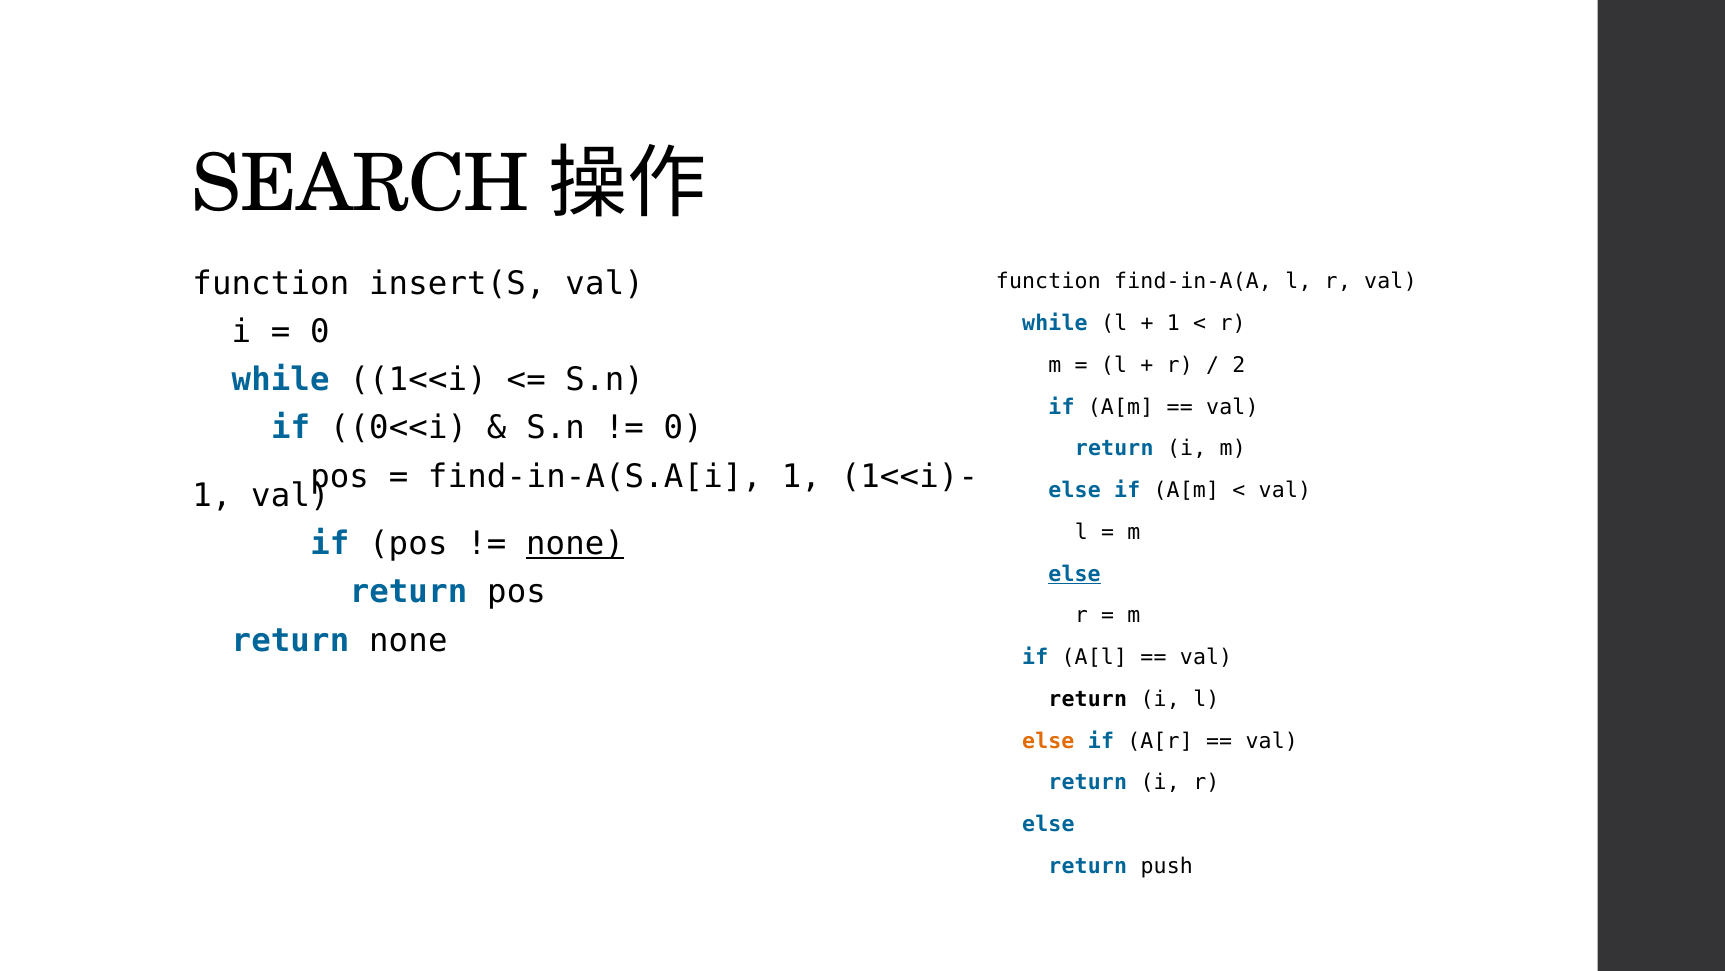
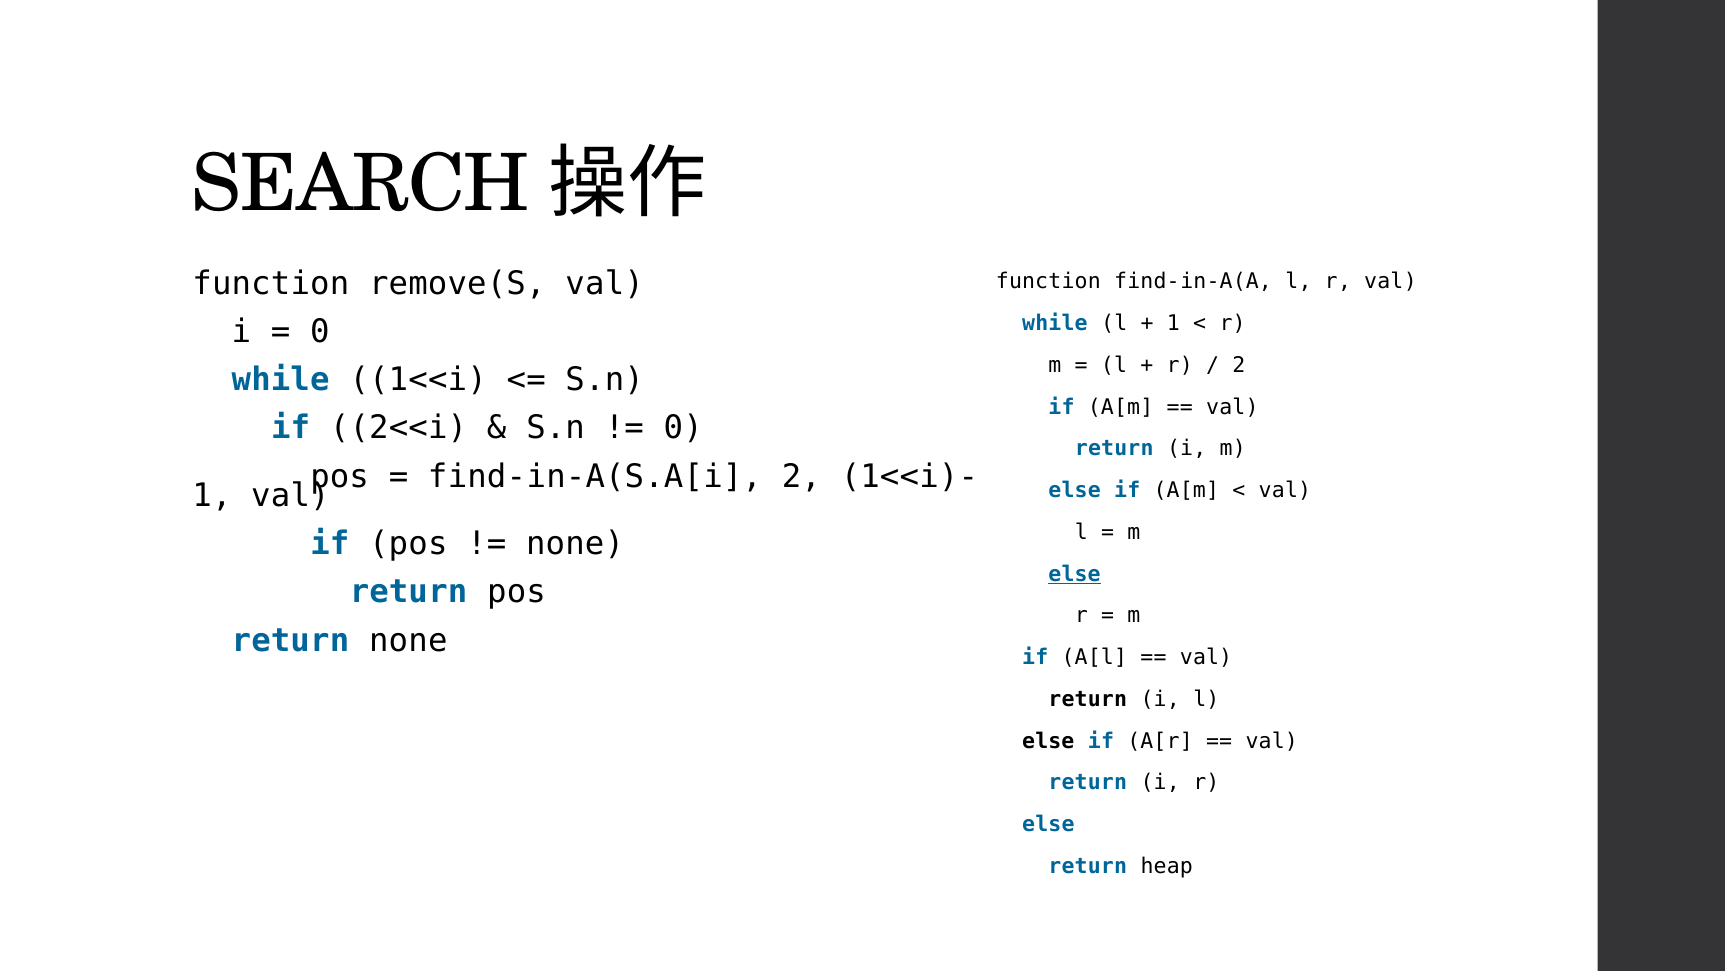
insert(S: insert(S -> remove(S
0<<i: 0<<i -> 2<<i
find-in-A(S.A[i 1: 1 -> 2
none at (575, 544) underline: present -> none
else at (1048, 741) colour: orange -> black
push: push -> heap
